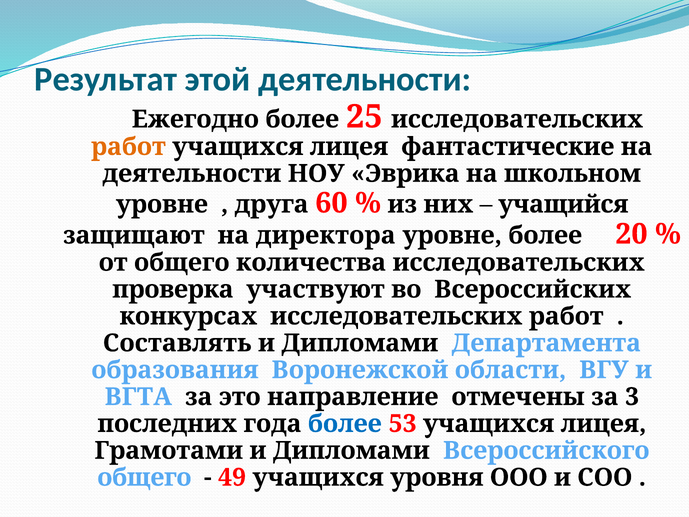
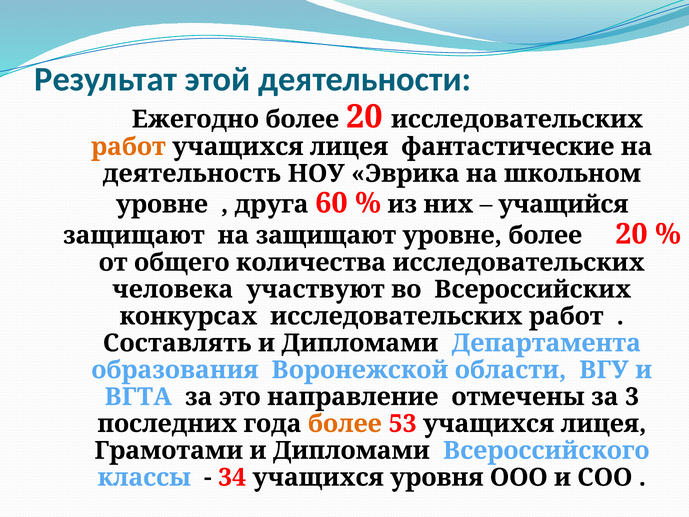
Ежегодно более 25: 25 -> 20
деятельности at (192, 174): деятельности -> деятельность
на директора: директора -> защищают
проверка: проверка -> человека
более at (345, 424) colour: blue -> orange
общего at (144, 477): общего -> классы
49: 49 -> 34
